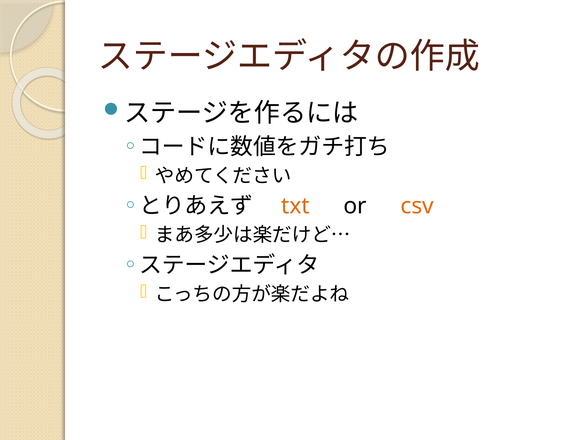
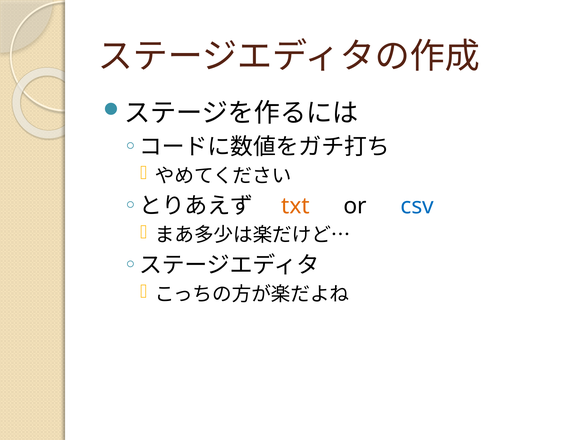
csv colour: orange -> blue
